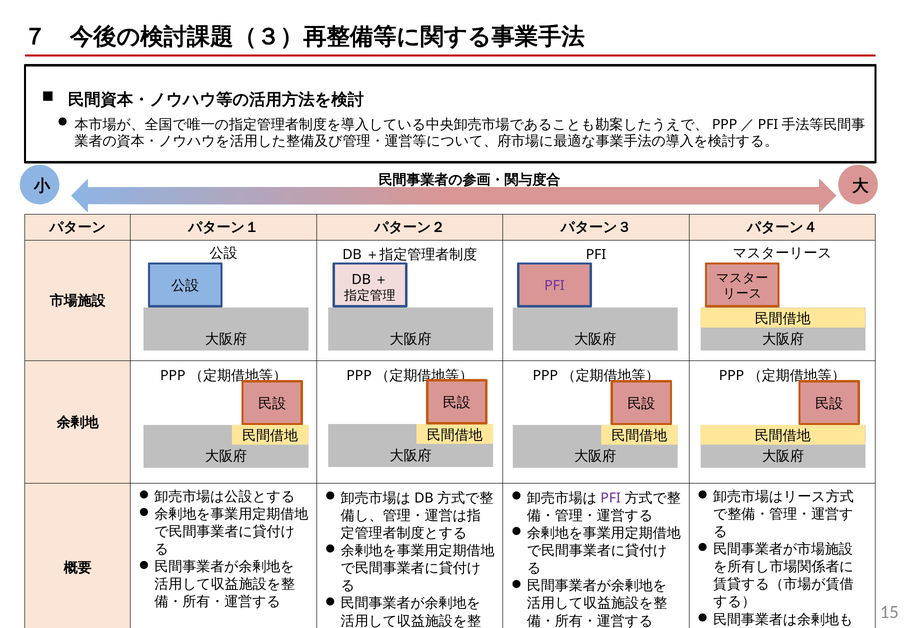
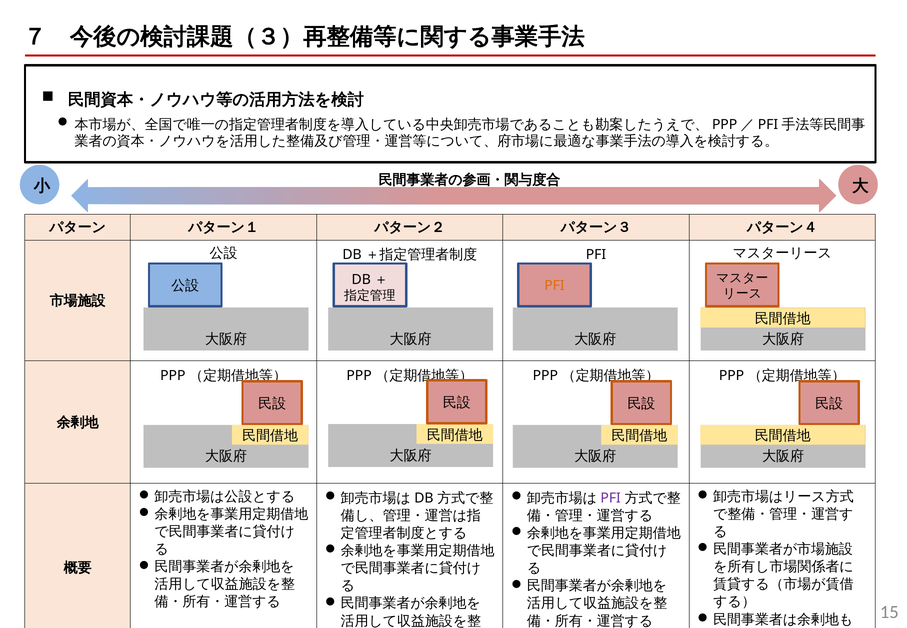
PFI at (554, 286) colour: purple -> orange
